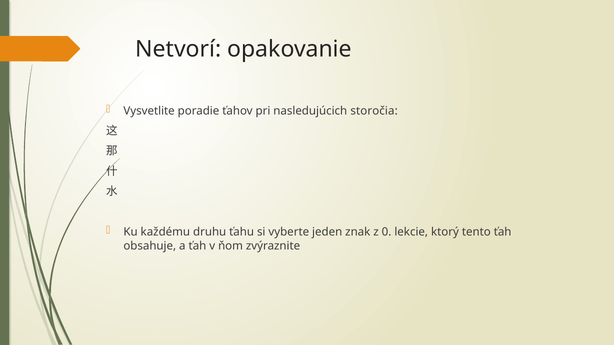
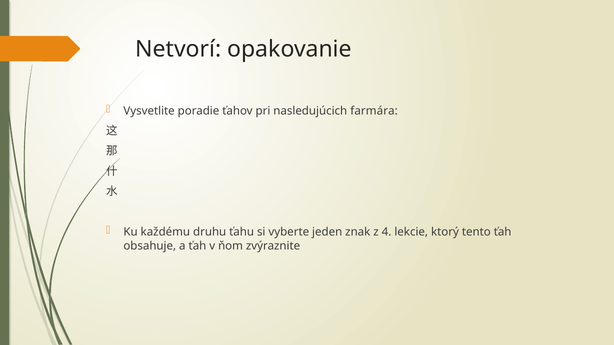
storočia: storočia -> farmára
0: 0 -> 4
